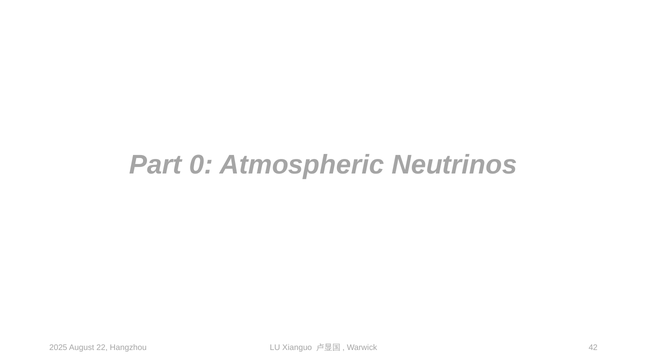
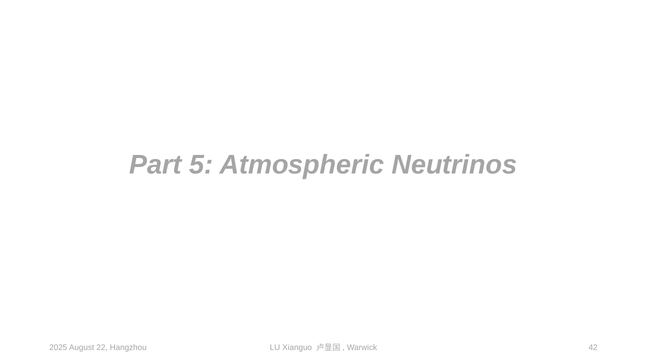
0: 0 -> 5
